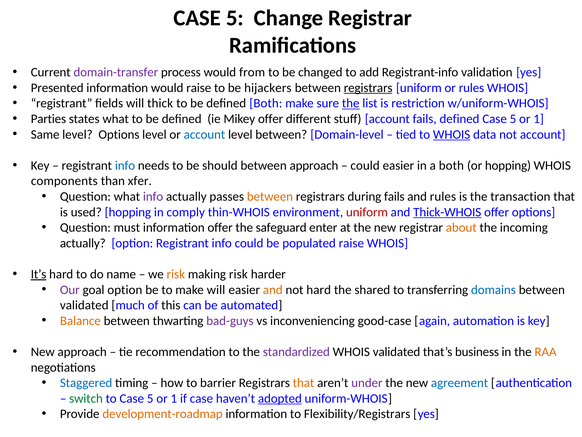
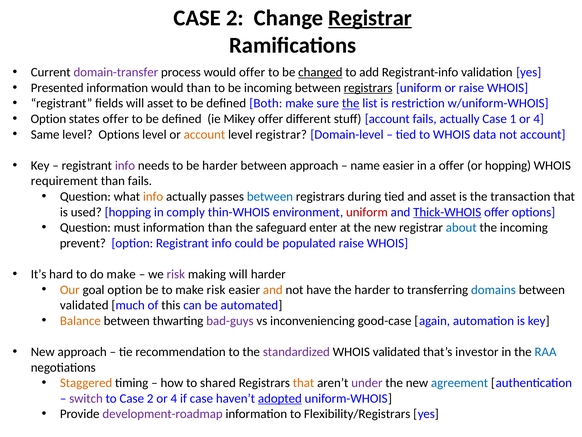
5 at (235, 18): 5 -> 2
Registrar at (370, 18) underline: none -> present
would from: from -> offer
changed underline: none -> present
would raise: raise -> than
be hijackers: hijackers -> incoming
or rules: rules -> raise
will thick: thick -> asset
Parties at (48, 119): Parties -> Option
states what: what -> offer
fails defined: defined -> actually
5 at (513, 119): 5 -> 1
1 at (539, 119): 1 -> 4
account at (204, 134) colour: blue -> orange
level between: between -> registrar
WHOIS at (452, 134) underline: present -> none
info at (125, 165) colour: blue -> purple
be should: should -> harder
could at (365, 165): could -> name
a both: both -> offer
components: components -> requirement
than xfer: xfer -> fails
info at (153, 196) colour: purple -> orange
between at (270, 196) colour: orange -> blue
during fails: fails -> tied
and rules: rules -> asset
information offer: offer -> than
about colour: orange -> blue
actually at (83, 243): actually -> prevent
It’s underline: present -> none
do name: name -> make
risk at (176, 274) colour: orange -> purple
making risk: risk -> will
Our colour: purple -> orange
make will: will -> risk
not hard: hard -> have
the shared: shared -> harder
business: business -> investor
RAA colour: orange -> blue
Staggered colour: blue -> orange
barrier: barrier -> shared
switch colour: green -> purple
to Case 5: 5 -> 2
1 at (174, 398): 1 -> 4
development-roadmap colour: orange -> purple
